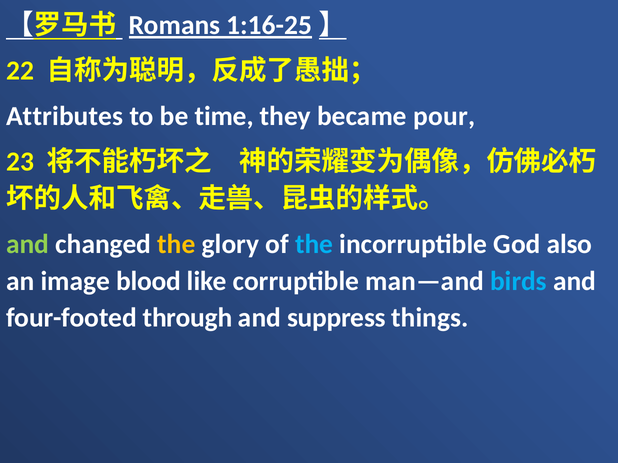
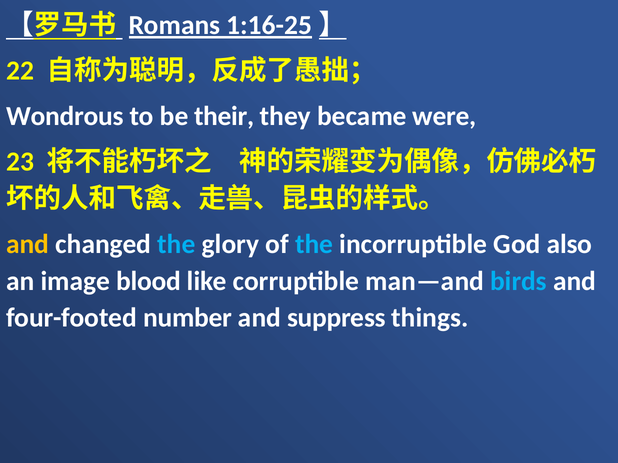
Attributes: Attributes -> Wondrous
time: time -> their
pour: pour -> were
and at (28, 244) colour: light green -> yellow
the at (176, 244) colour: yellow -> light blue
through: through -> number
